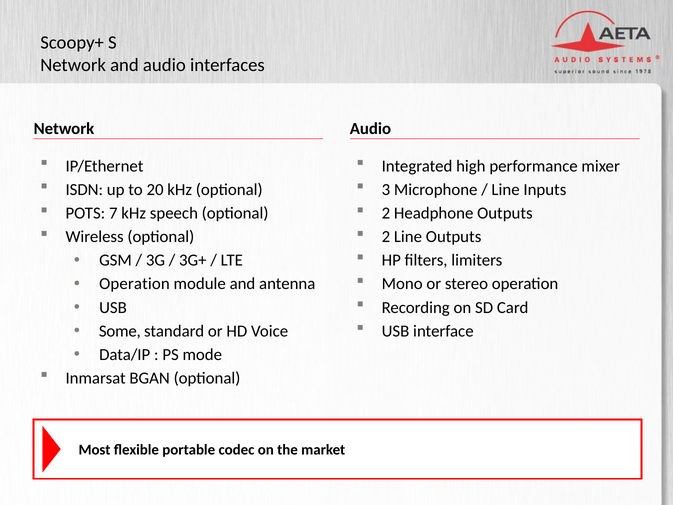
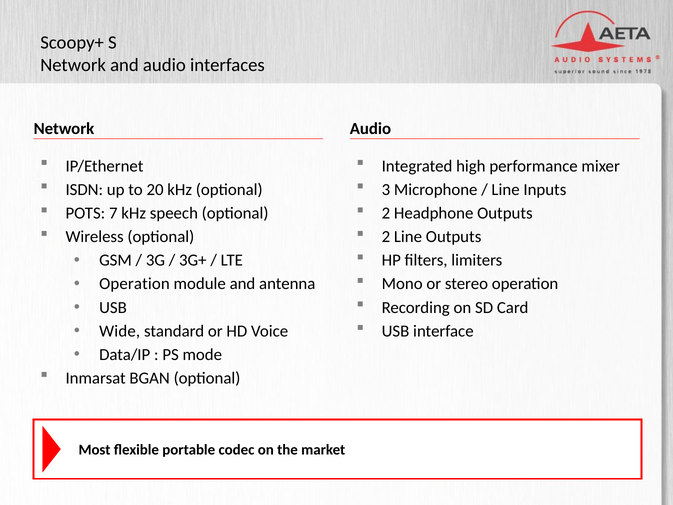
Some: Some -> Wide
